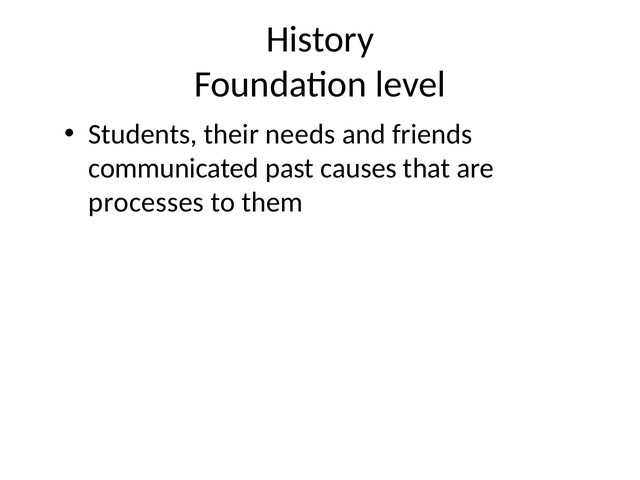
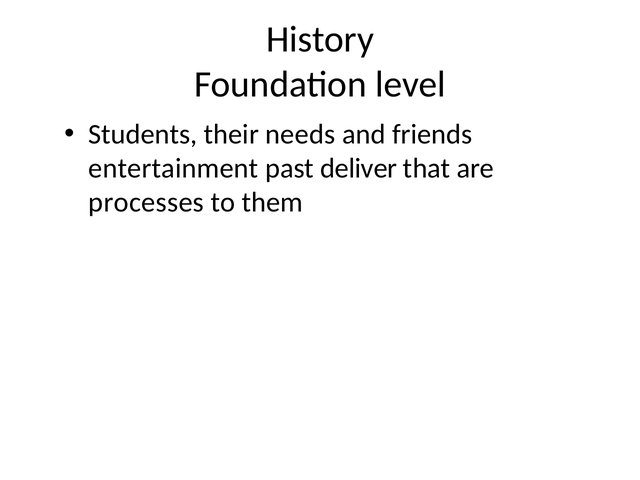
communicated: communicated -> entertainment
causes: causes -> deliver
